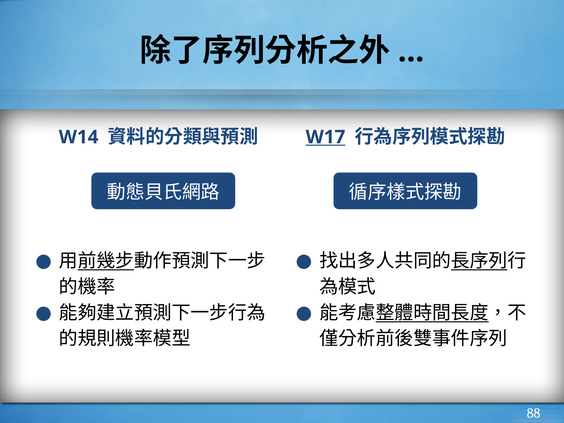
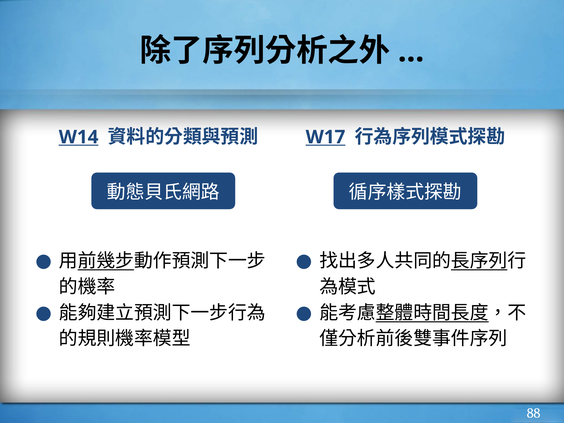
W14 underline: none -> present
